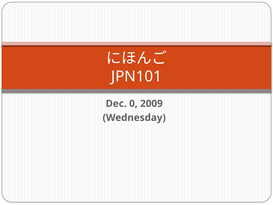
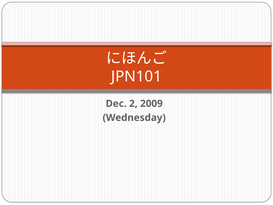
0: 0 -> 2
